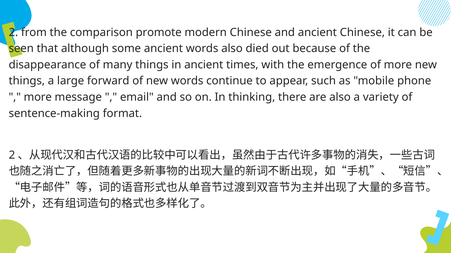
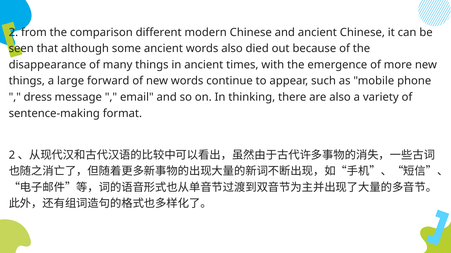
promote: promote -> different
more at (38, 97): more -> dress
